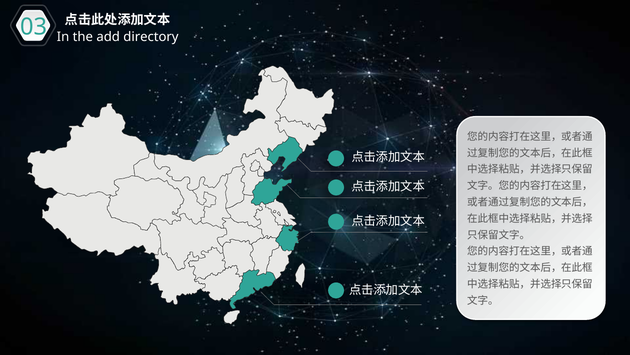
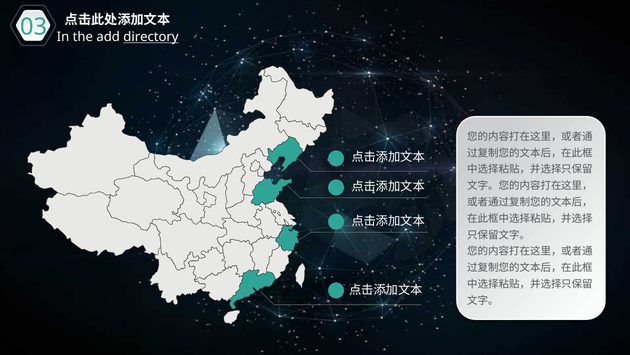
directory underline: none -> present
